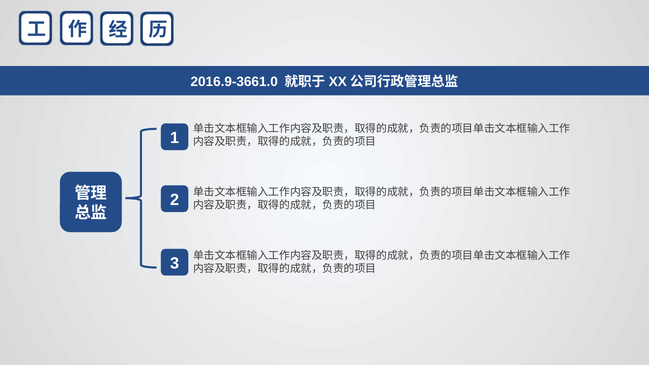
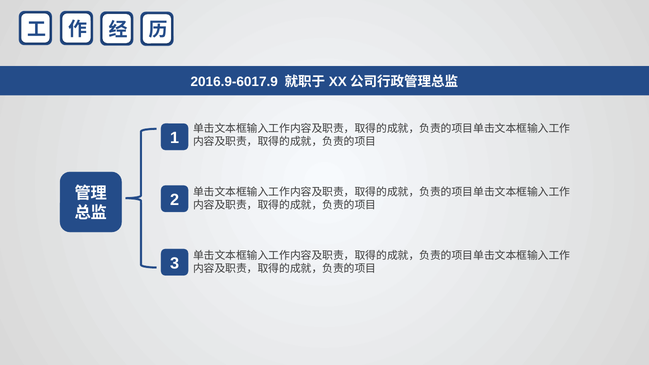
2016.9-3661.0: 2016.9-3661.0 -> 2016.9-6017.9
